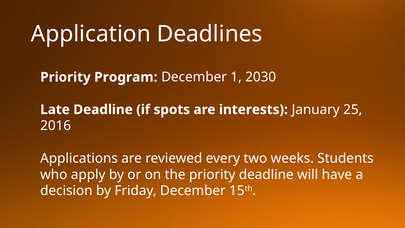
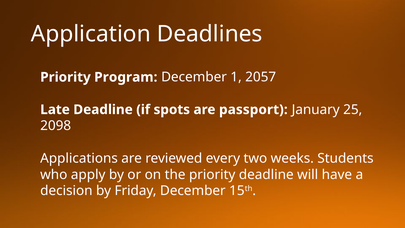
2030: 2030 -> 2057
interests: interests -> passport
2016: 2016 -> 2098
